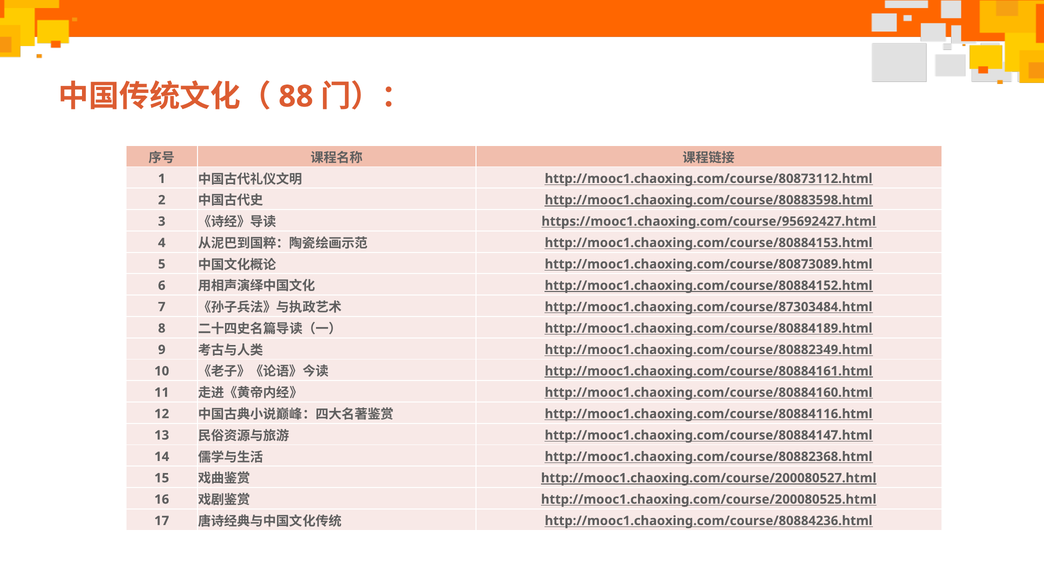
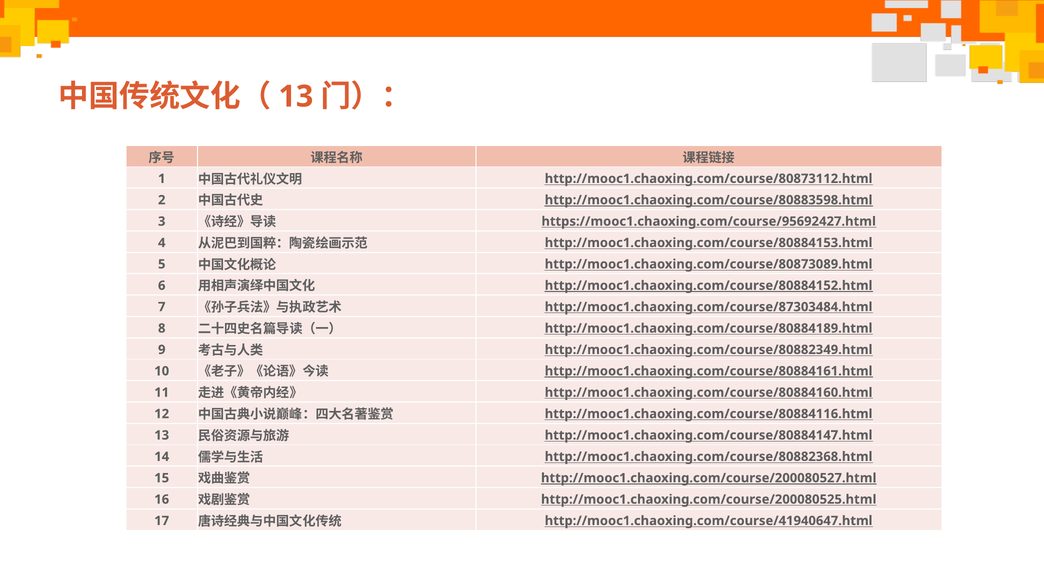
88 at (296, 97): 88 -> 13
http://mooc1.chaoxing.com/course/80884236.html: http://mooc1.chaoxing.com/course/80884236.html -> http://mooc1.chaoxing.com/course/41940647.html
